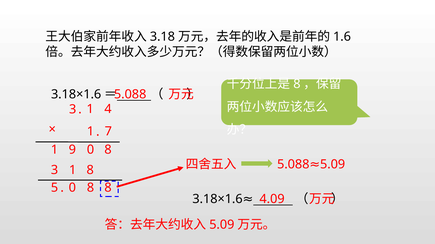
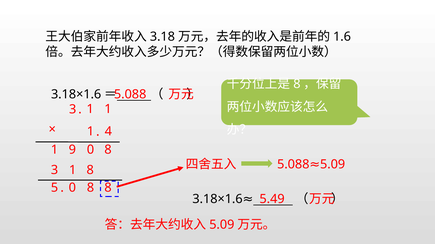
1 4: 4 -> 1
7: 7 -> 4
4.09: 4.09 -> 5.49
